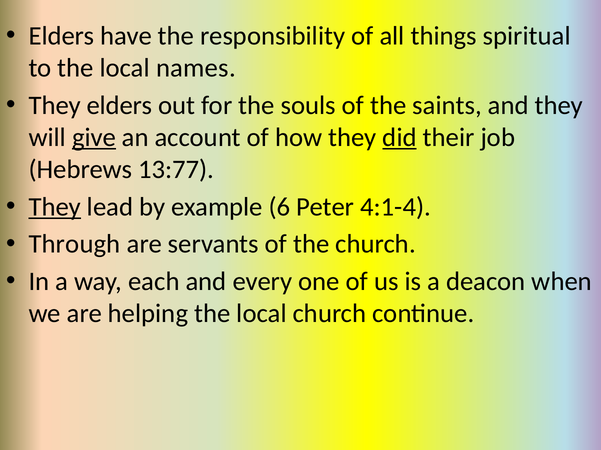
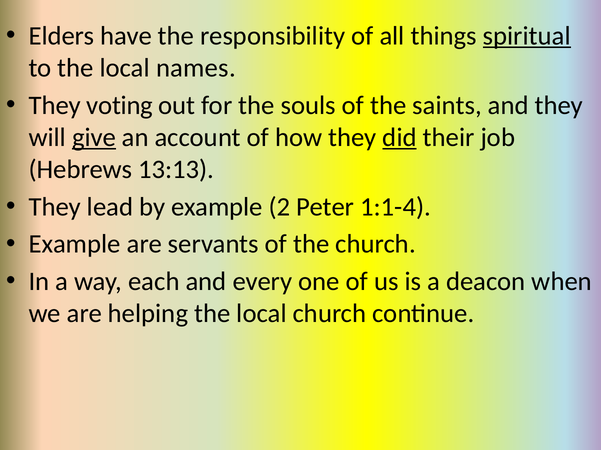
spiritual underline: none -> present
They elders: elders -> voting
13:77: 13:77 -> 13:13
They at (55, 207) underline: present -> none
6: 6 -> 2
4:1-4: 4:1-4 -> 1:1-4
Through at (75, 245): Through -> Example
